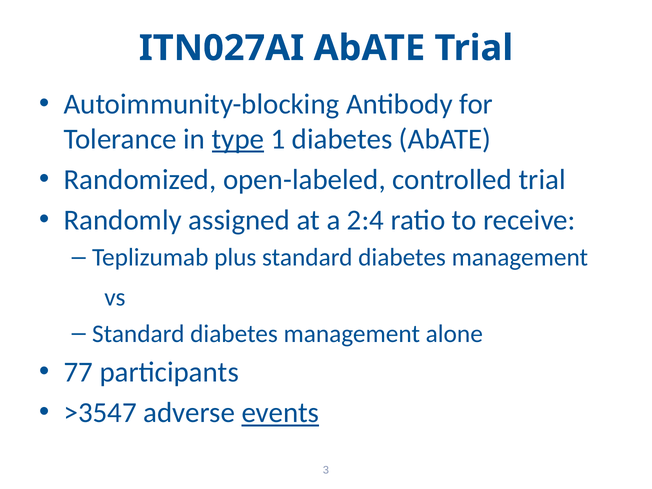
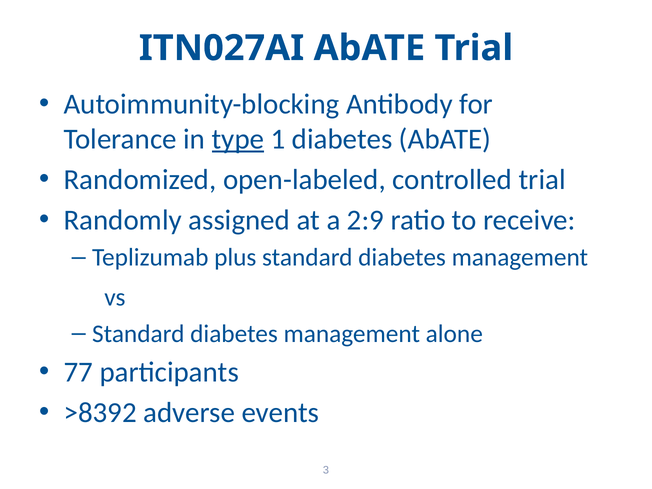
2:4: 2:4 -> 2:9
>3547: >3547 -> >8392
events underline: present -> none
